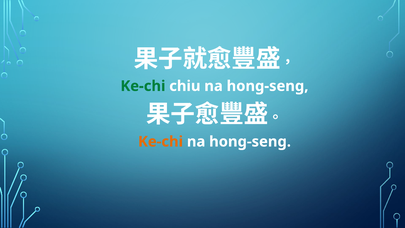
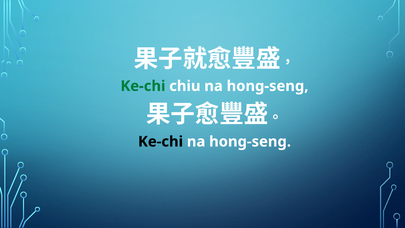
Ke-chi at (161, 142) colour: orange -> black
